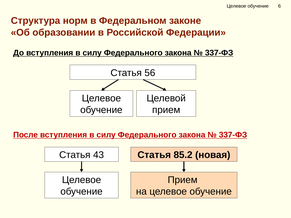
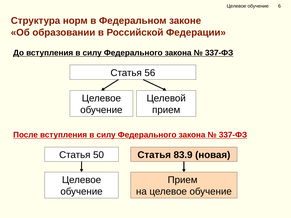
43: 43 -> 50
85.2: 85.2 -> 83.9
